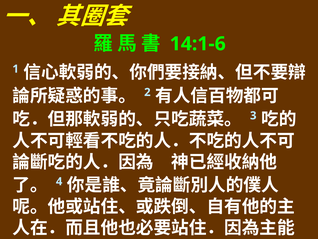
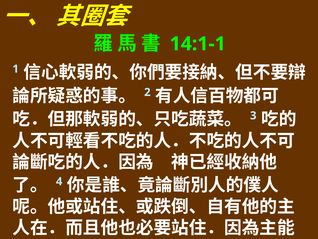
14:1-6: 14:1-6 -> 14:1-1
